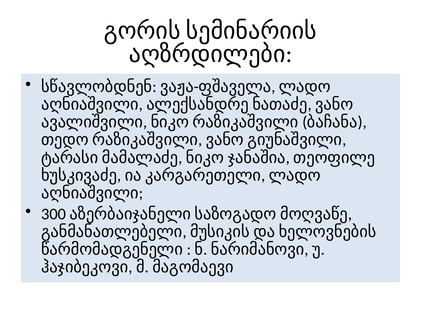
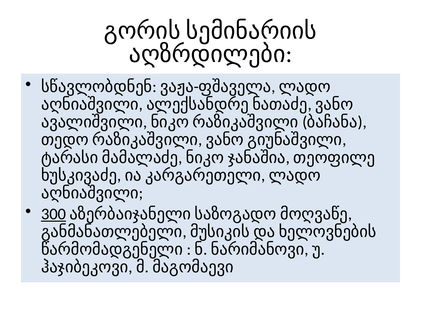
300 underline: none -> present
